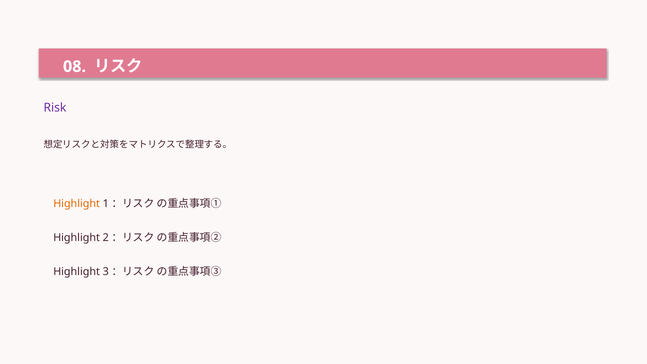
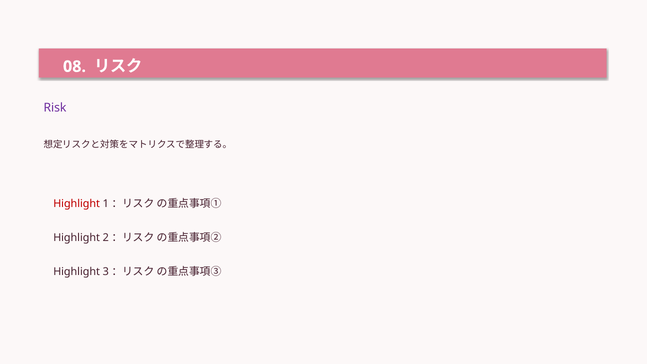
Highlight at (77, 204) colour: orange -> red
